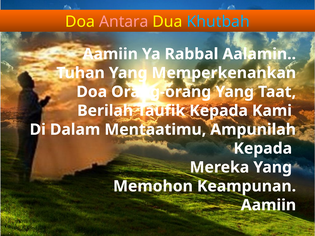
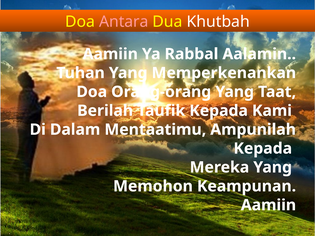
Khutbah colour: light blue -> white
